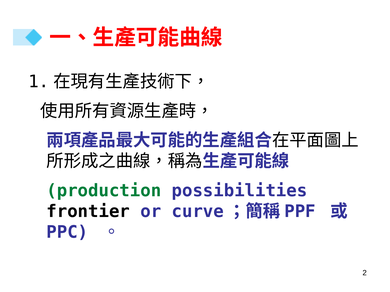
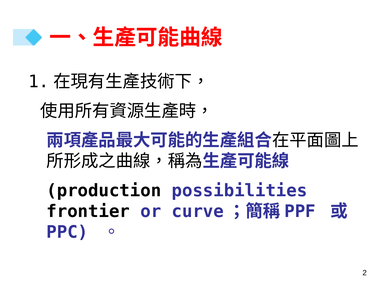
production colour: green -> black
